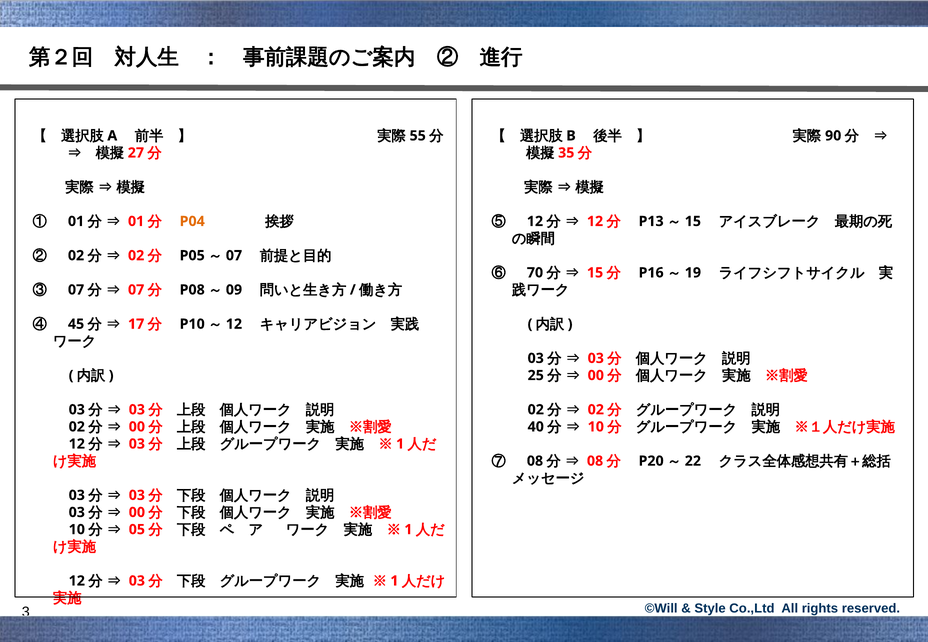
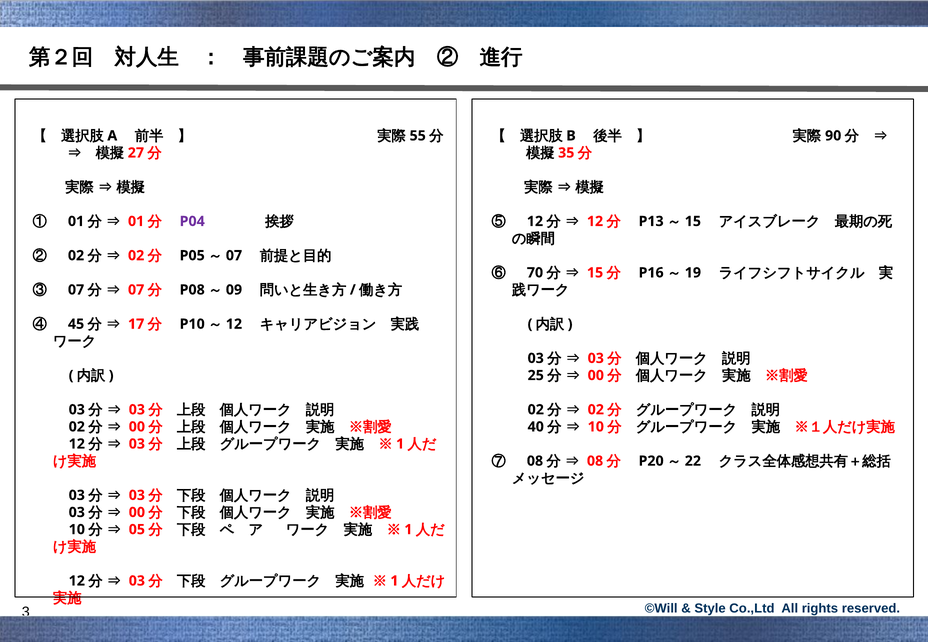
P04 colour: orange -> purple
